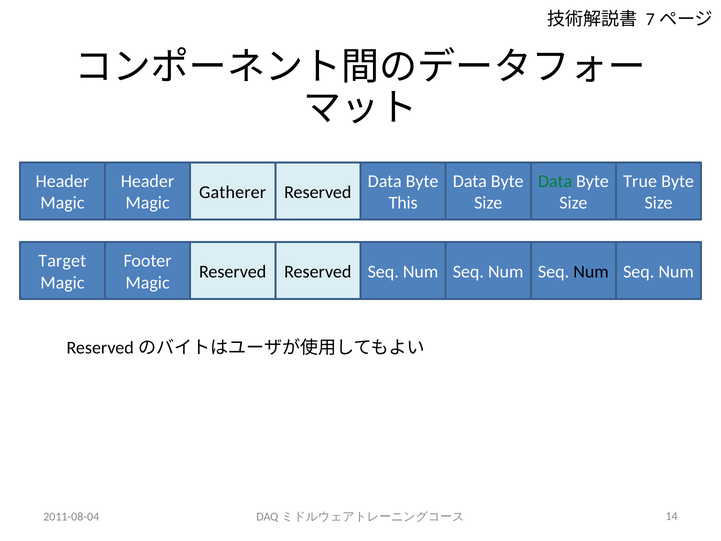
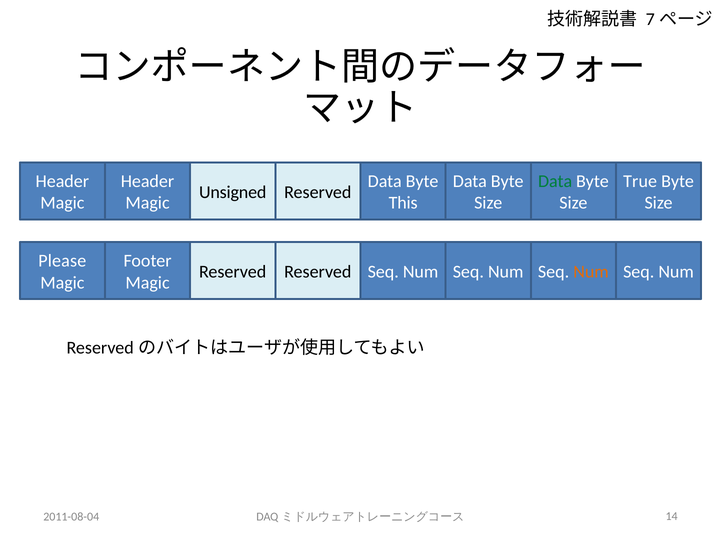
Gatherer: Gatherer -> Unsigned
Target: Target -> Please
Num at (591, 272) colour: black -> orange
